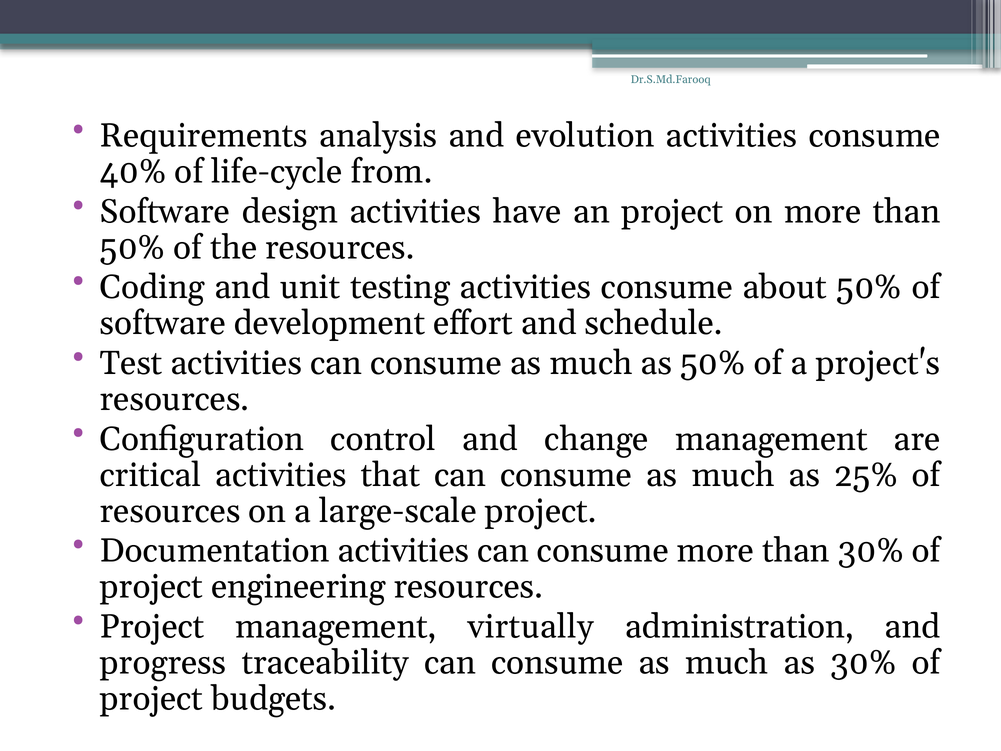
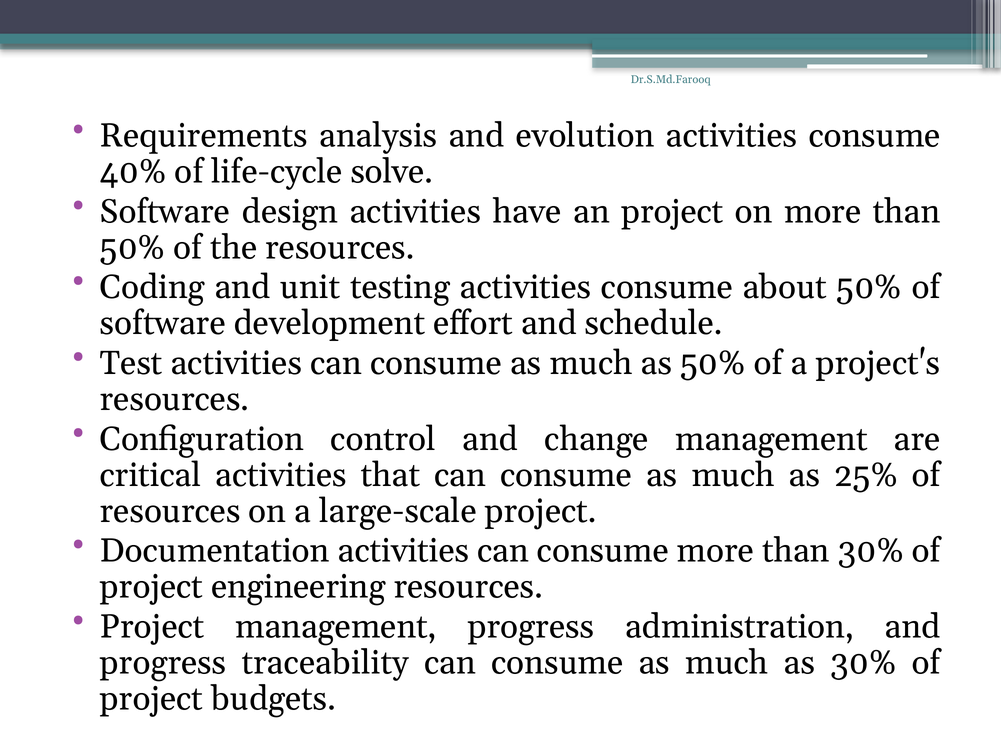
from: from -> solve
management virtually: virtually -> progress
